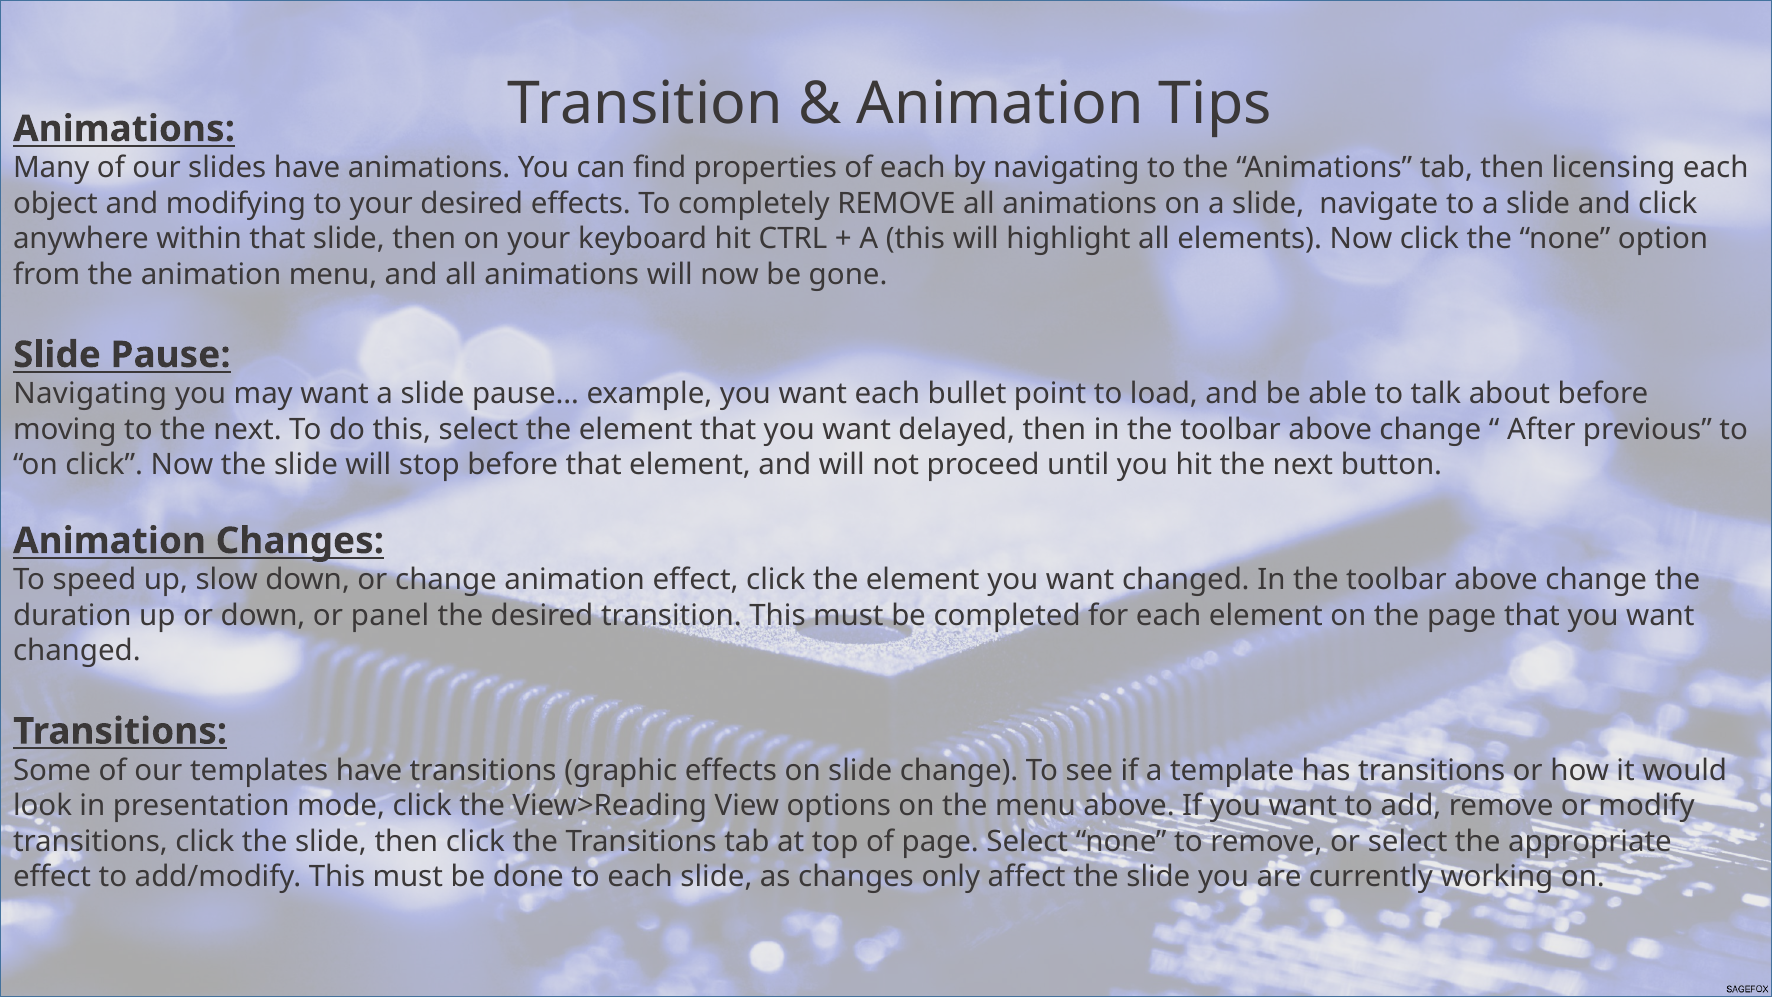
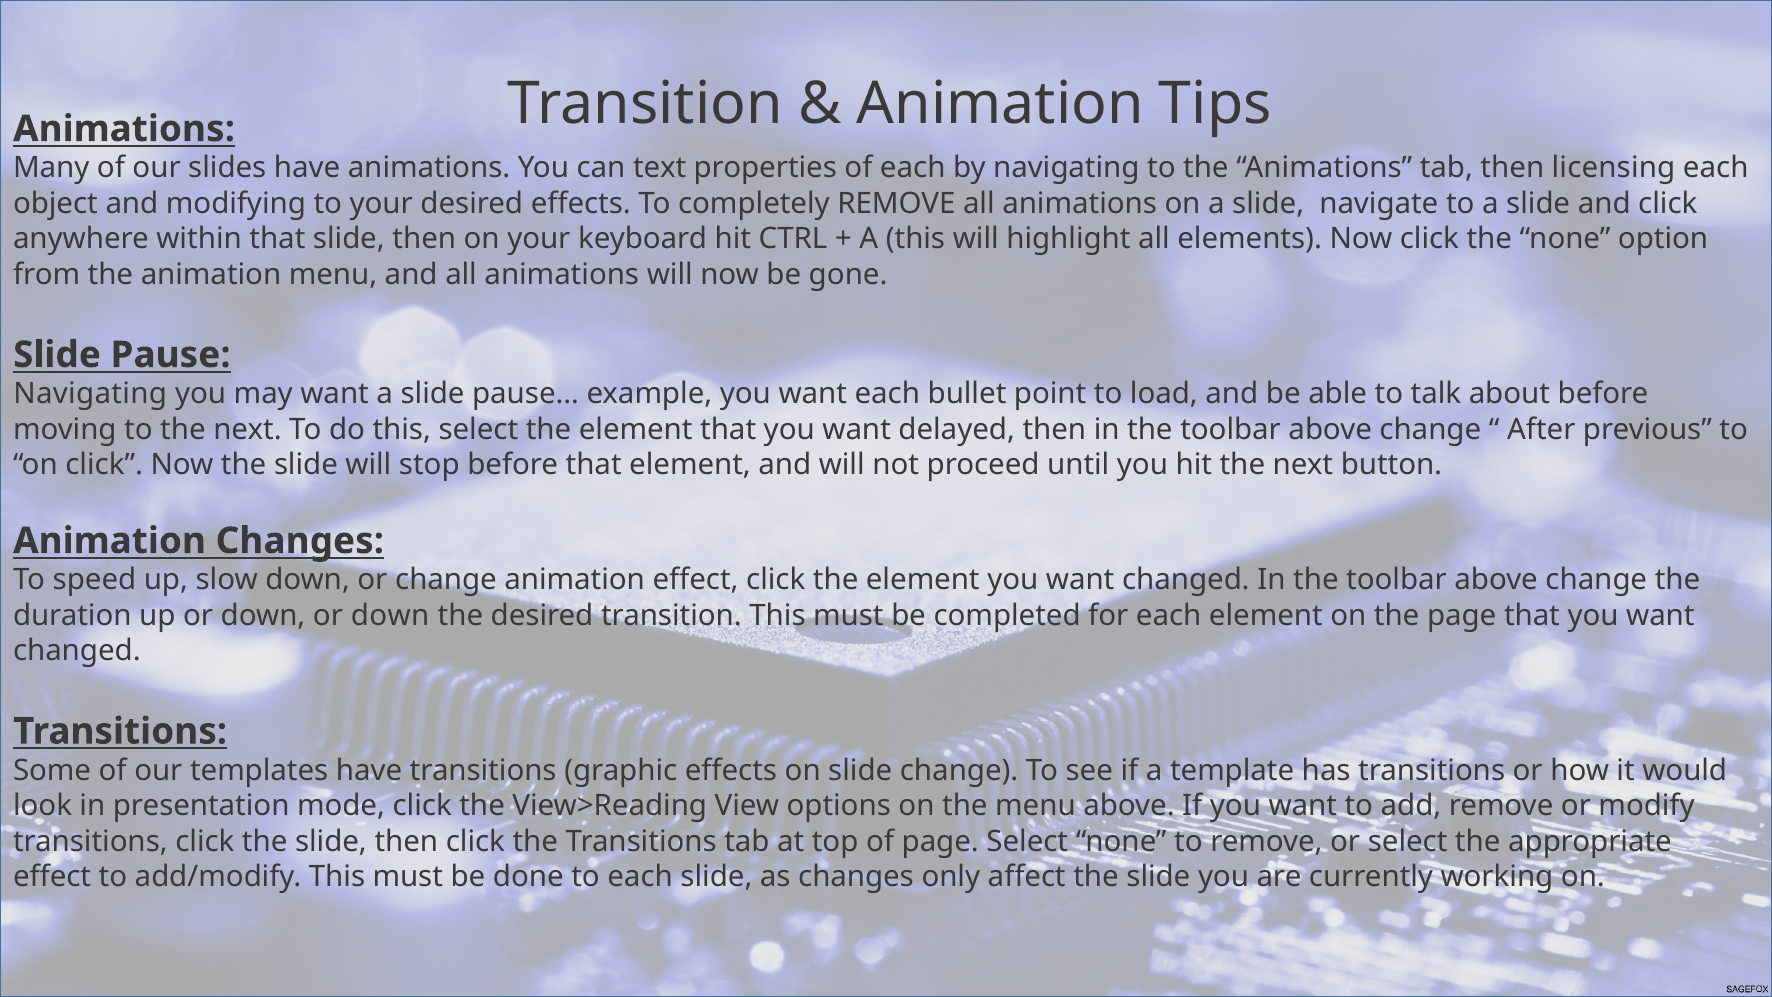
find: find -> text
down or panel: panel -> down
